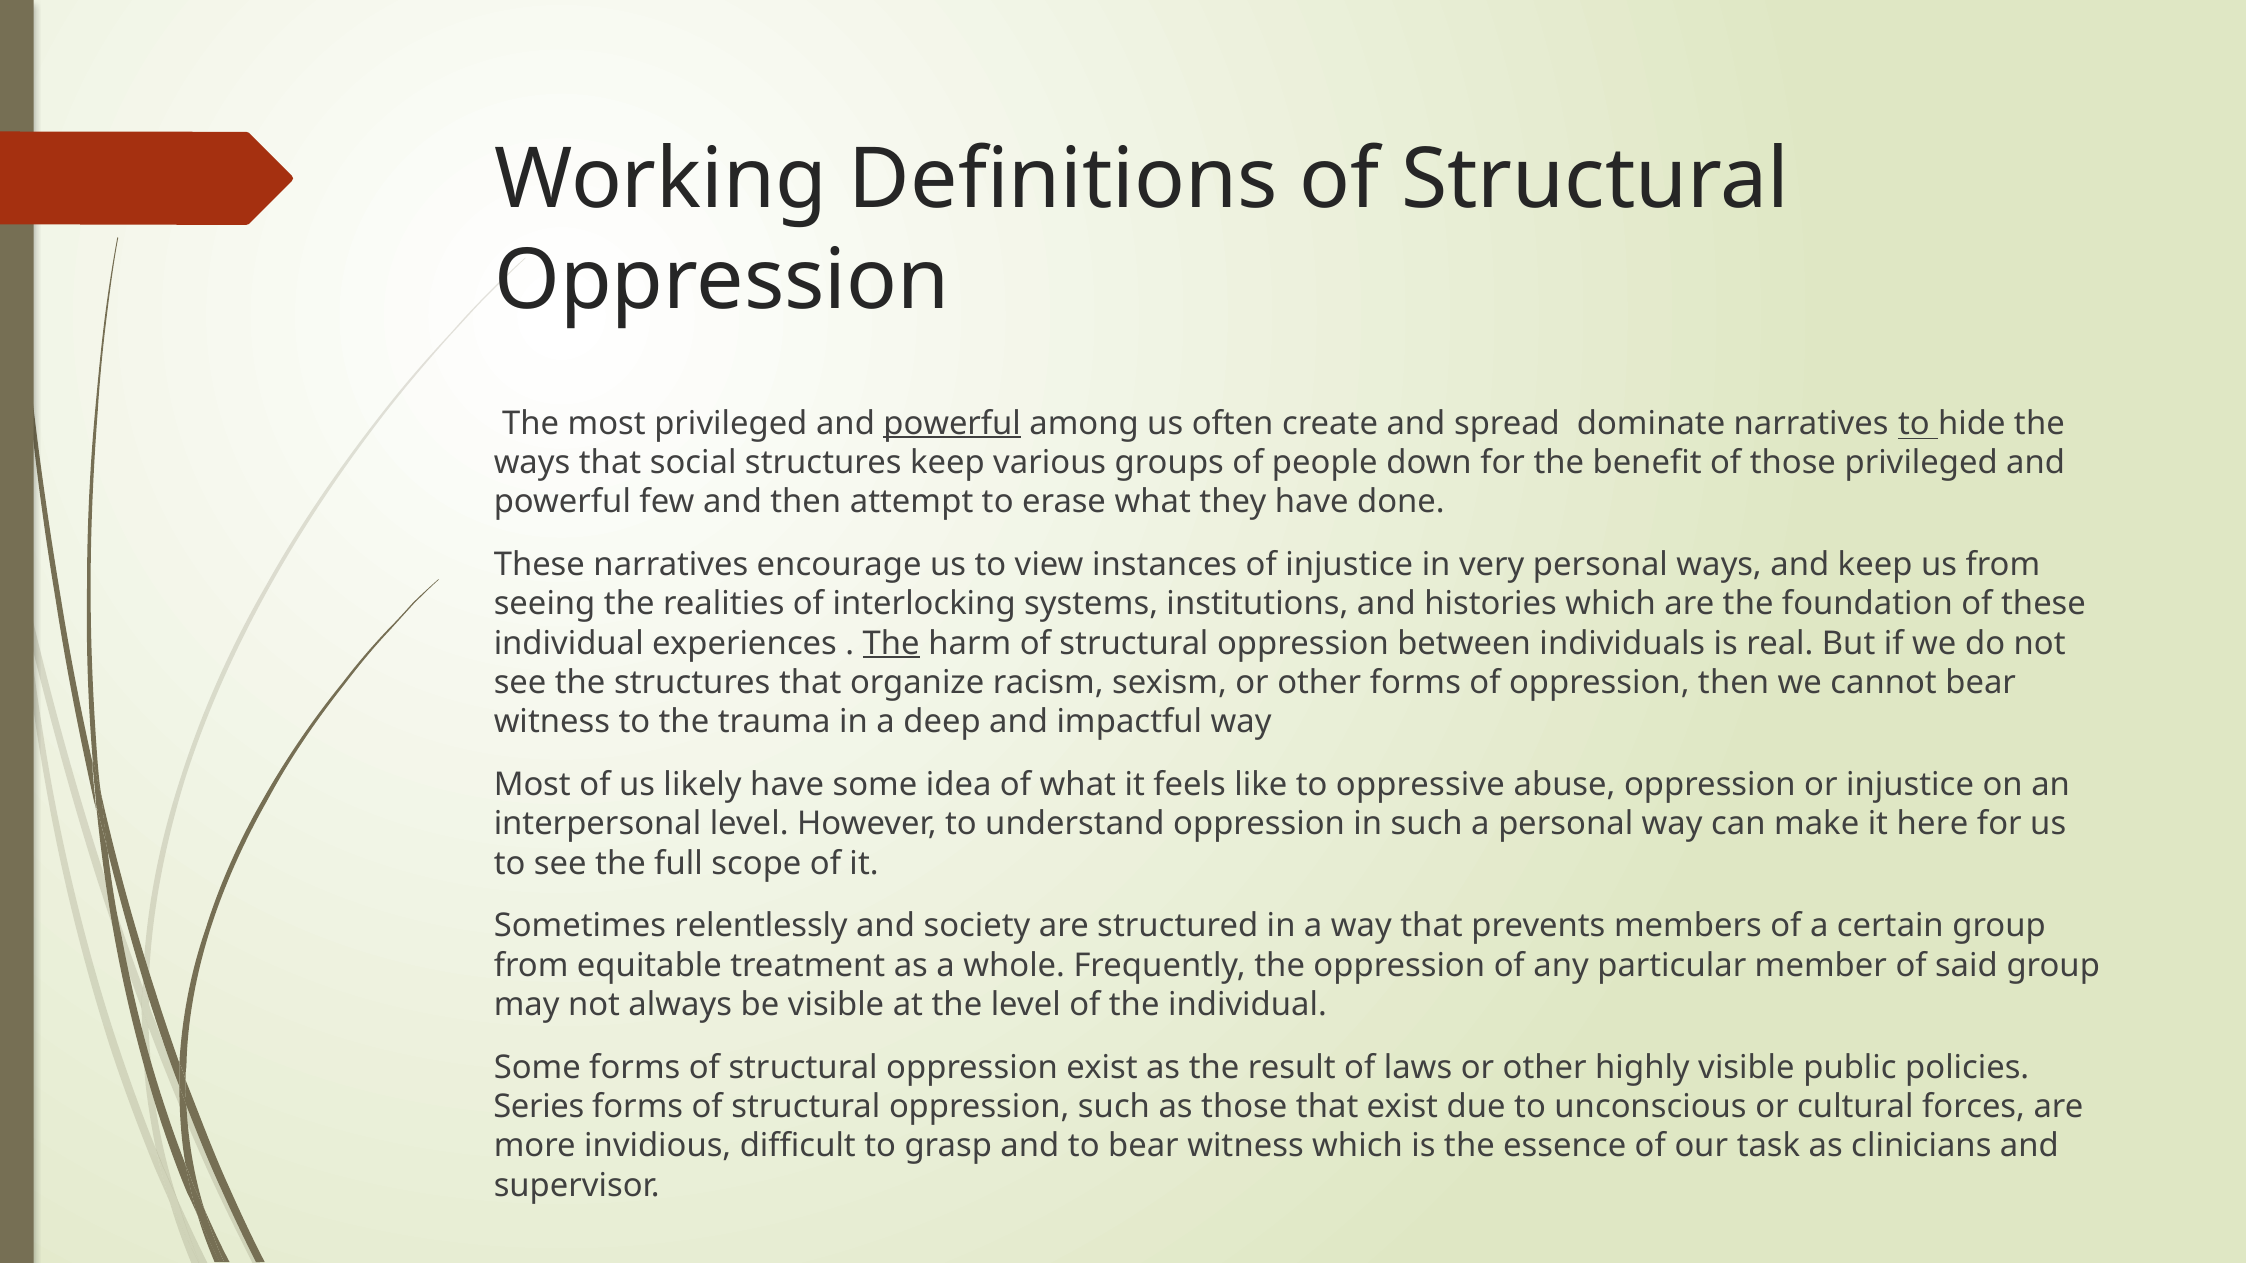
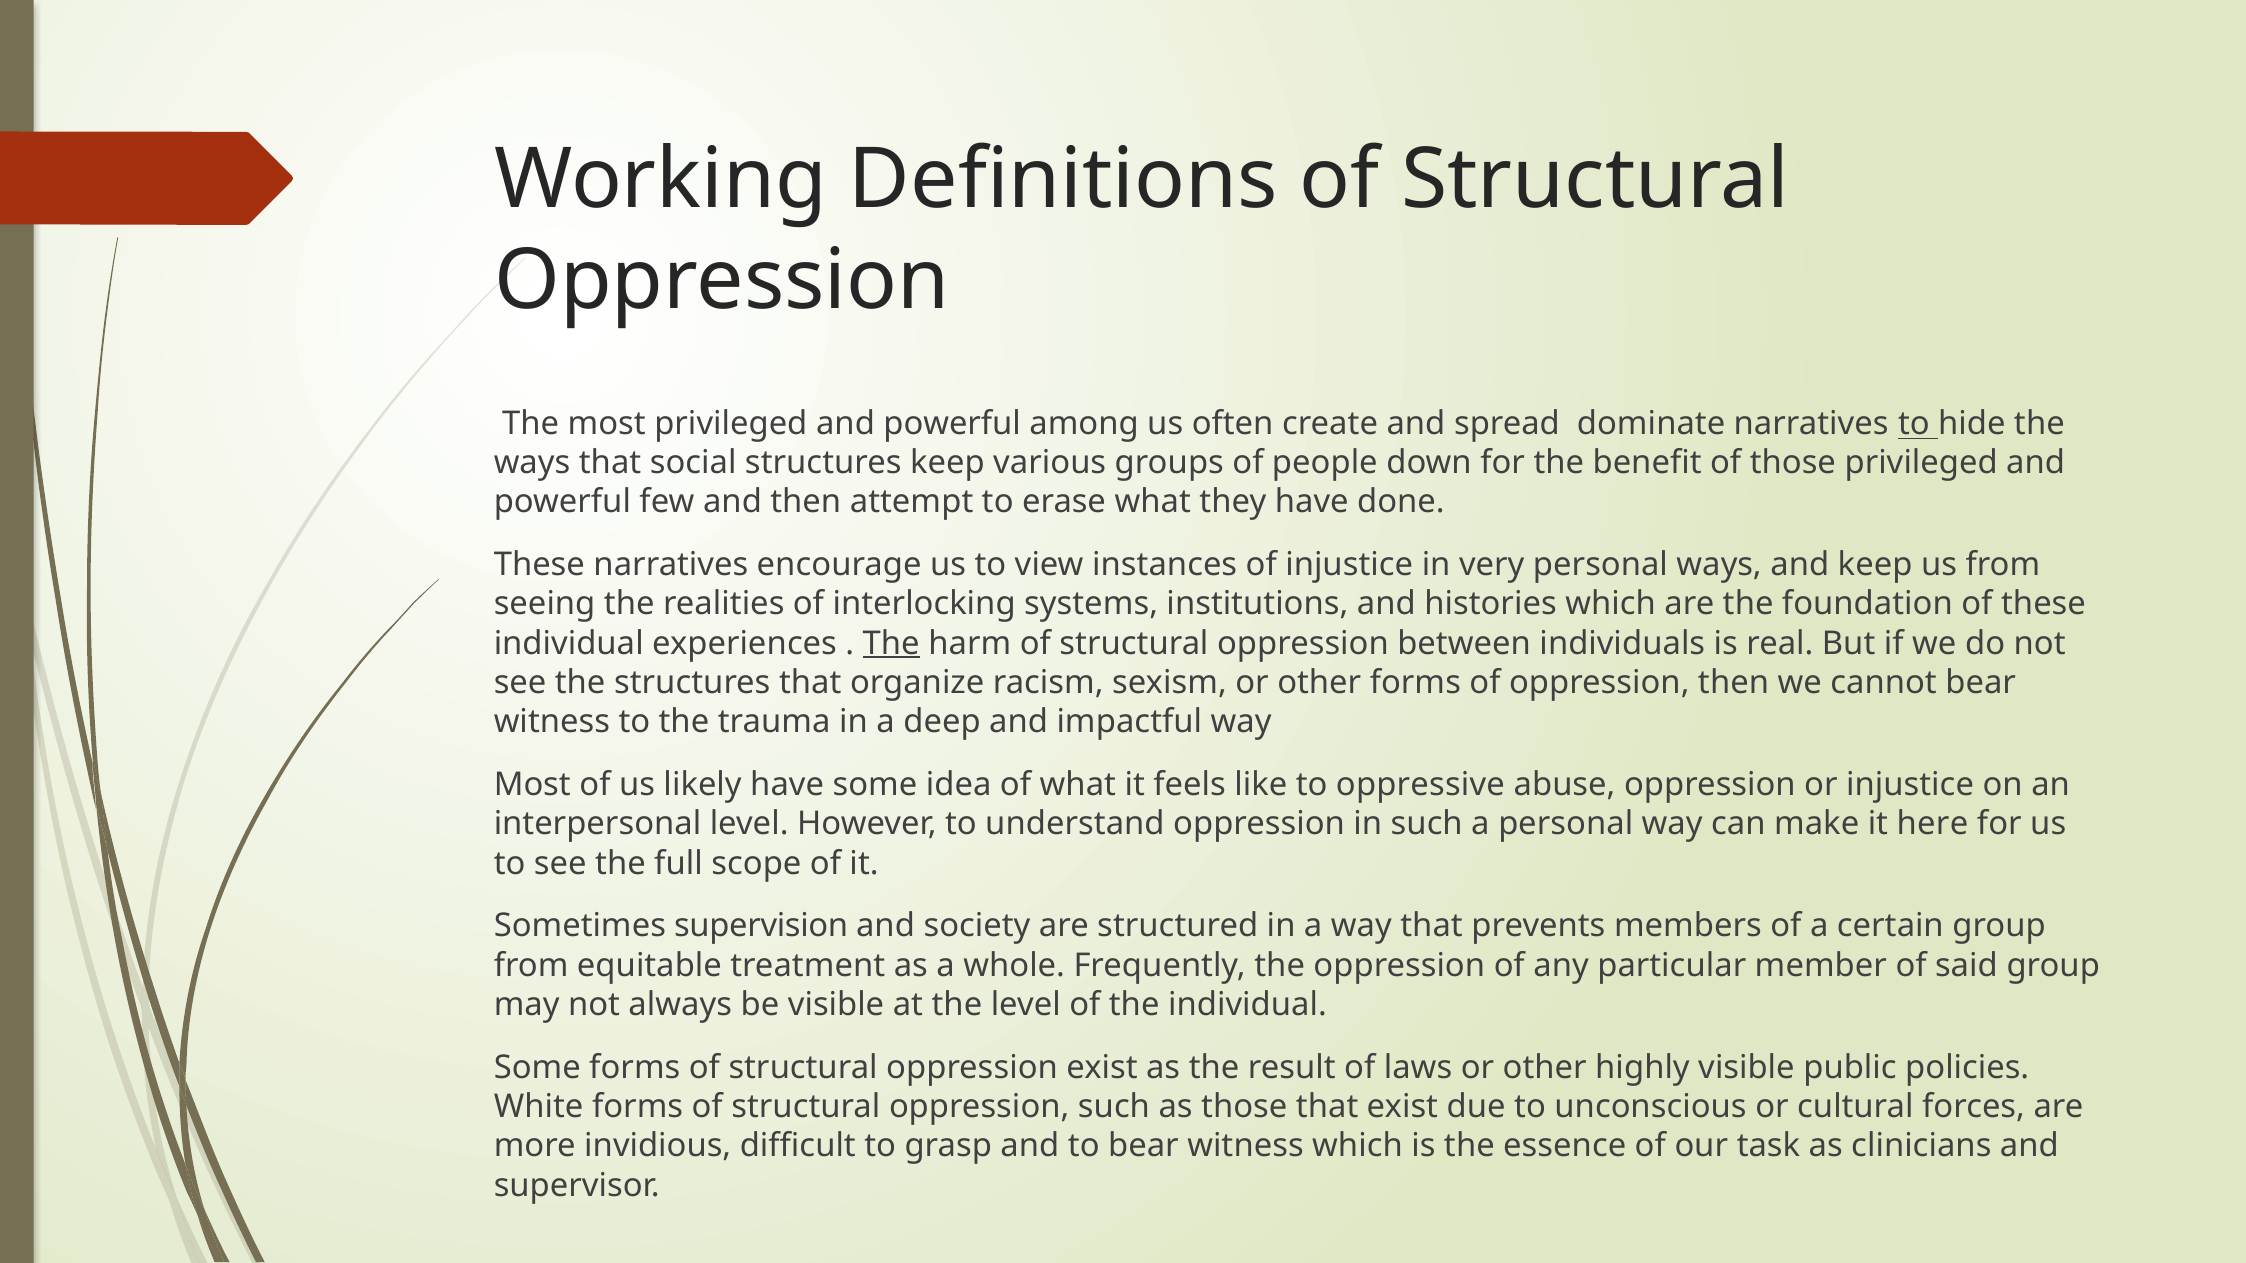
powerful at (952, 423) underline: present -> none
relentlessly: relentlessly -> supervision
Series: Series -> White
